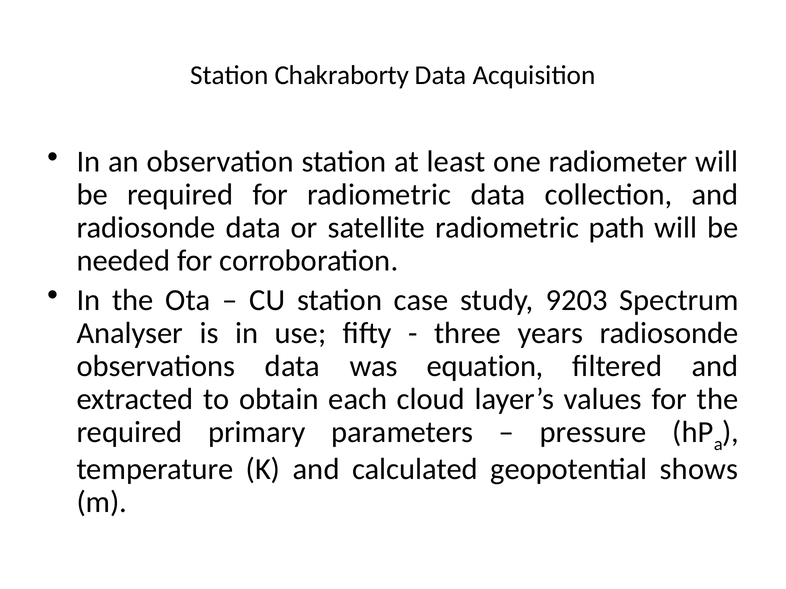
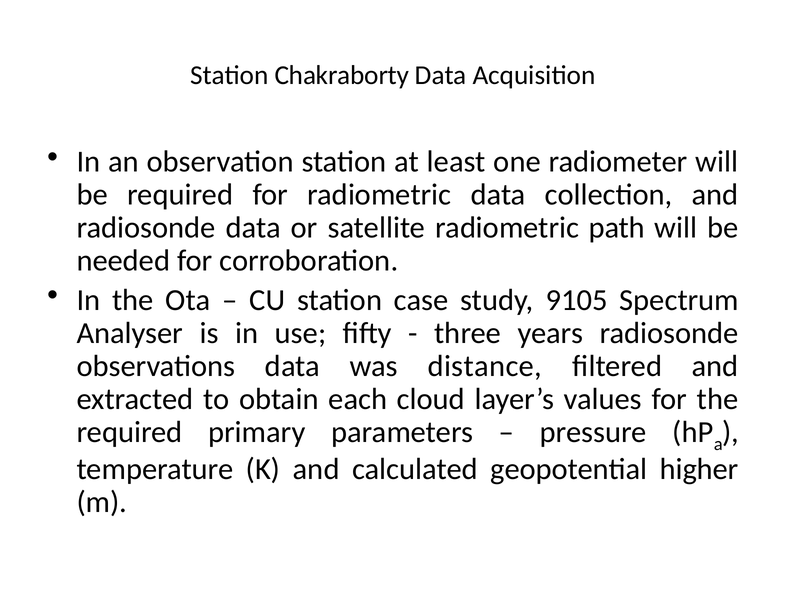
9203: 9203 -> 9105
equation: equation -> distance
shows: shows -> higher
